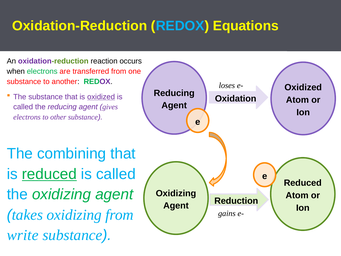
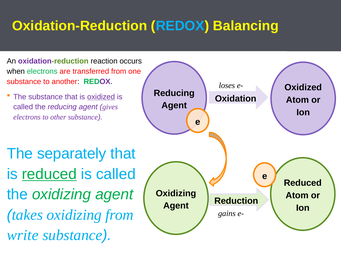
Equations: Equations -> Balancing
combining: combining -> separately
